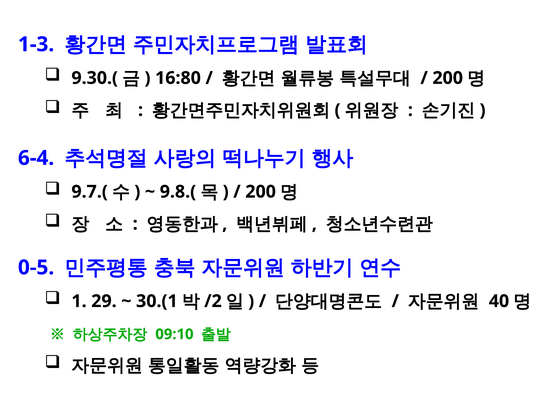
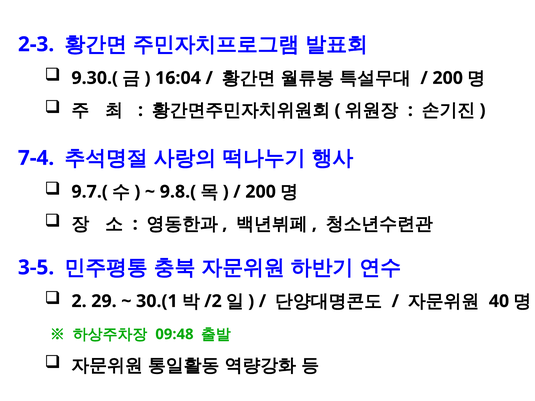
1-3: 1-3 -> 2-3
16:80: 16:80 -> 16:04
6-4: 6-4 -> 7-4
0-5: 0-5 -> 3-5
1: 1 -> 2
09:10: 09:10 -> 09:48
